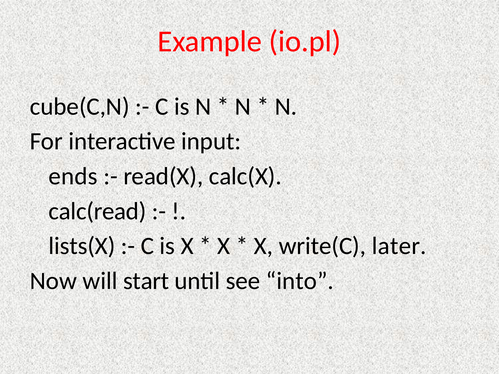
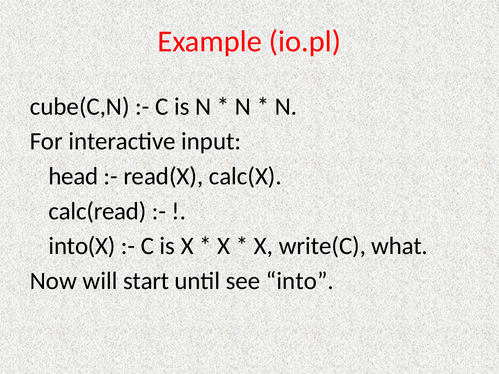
ends: ends -> head
lists(X: lists(X -> into(X
later: later -> what
